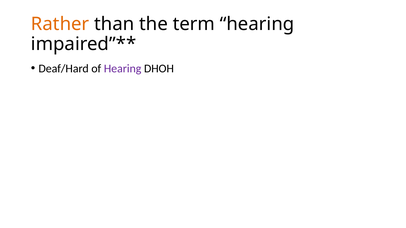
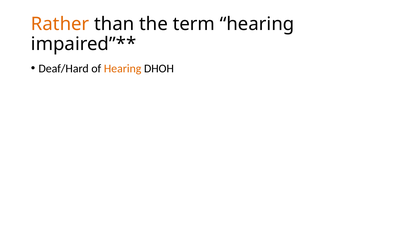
Hearing at (123, 69) colour: purple -> orange
